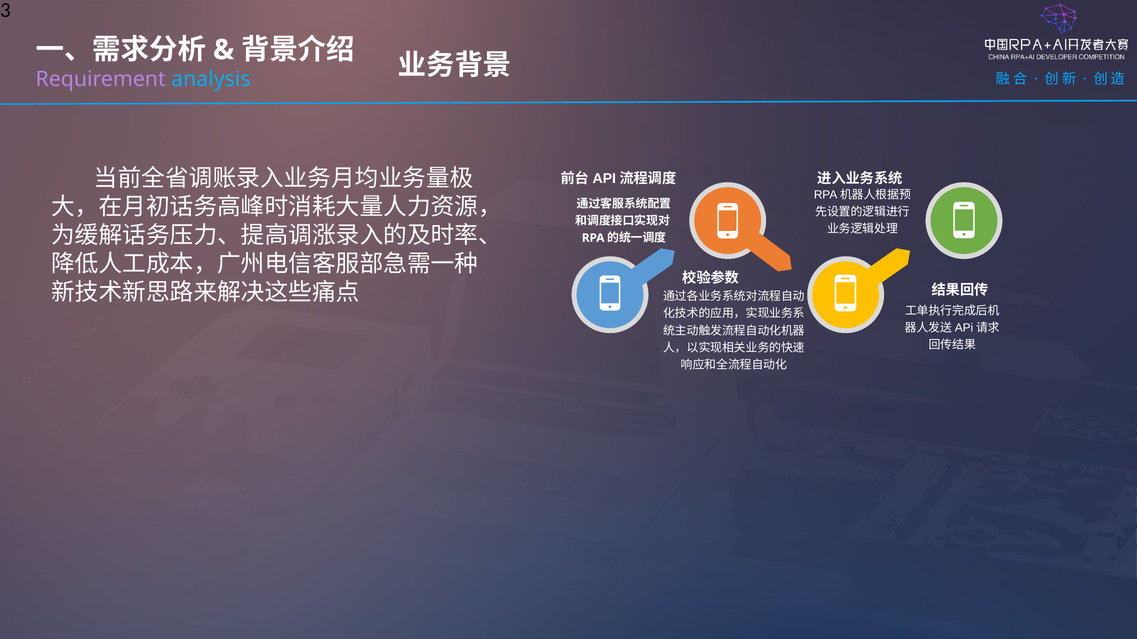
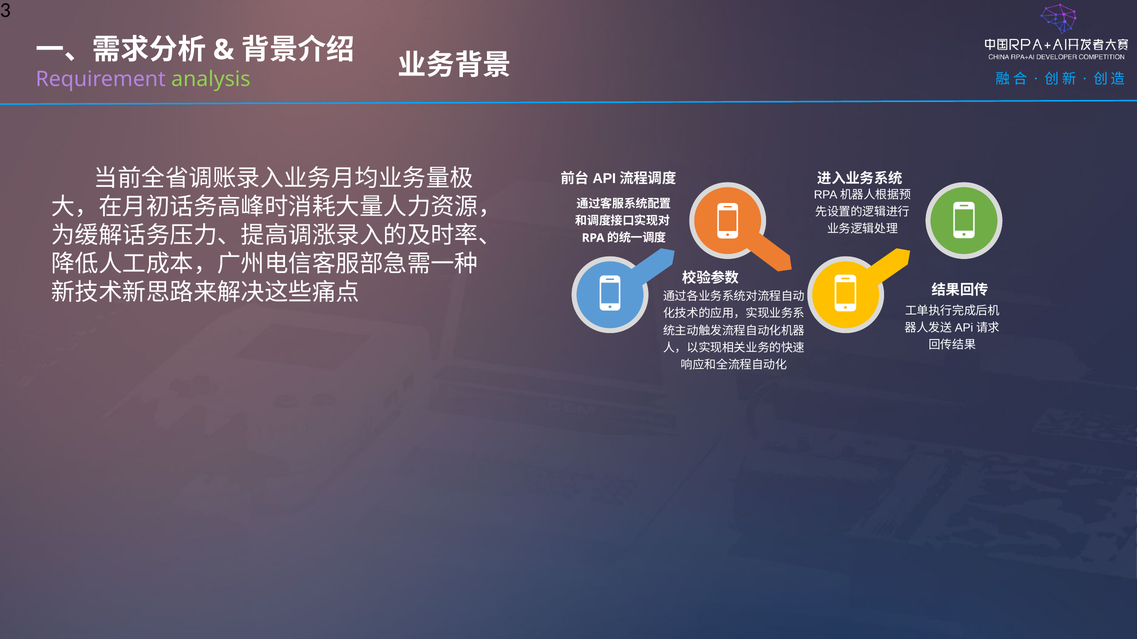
analysis colour: light blue -> light green
